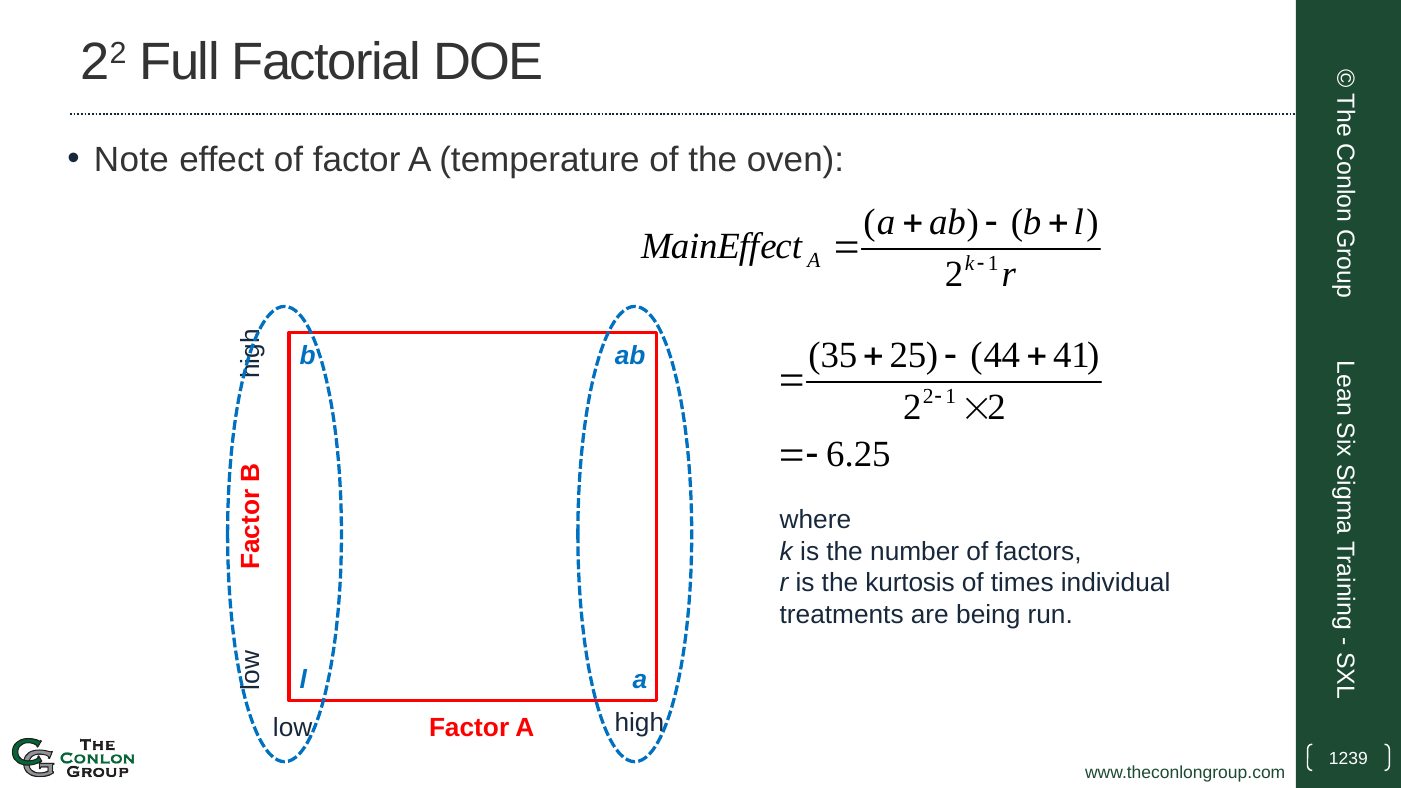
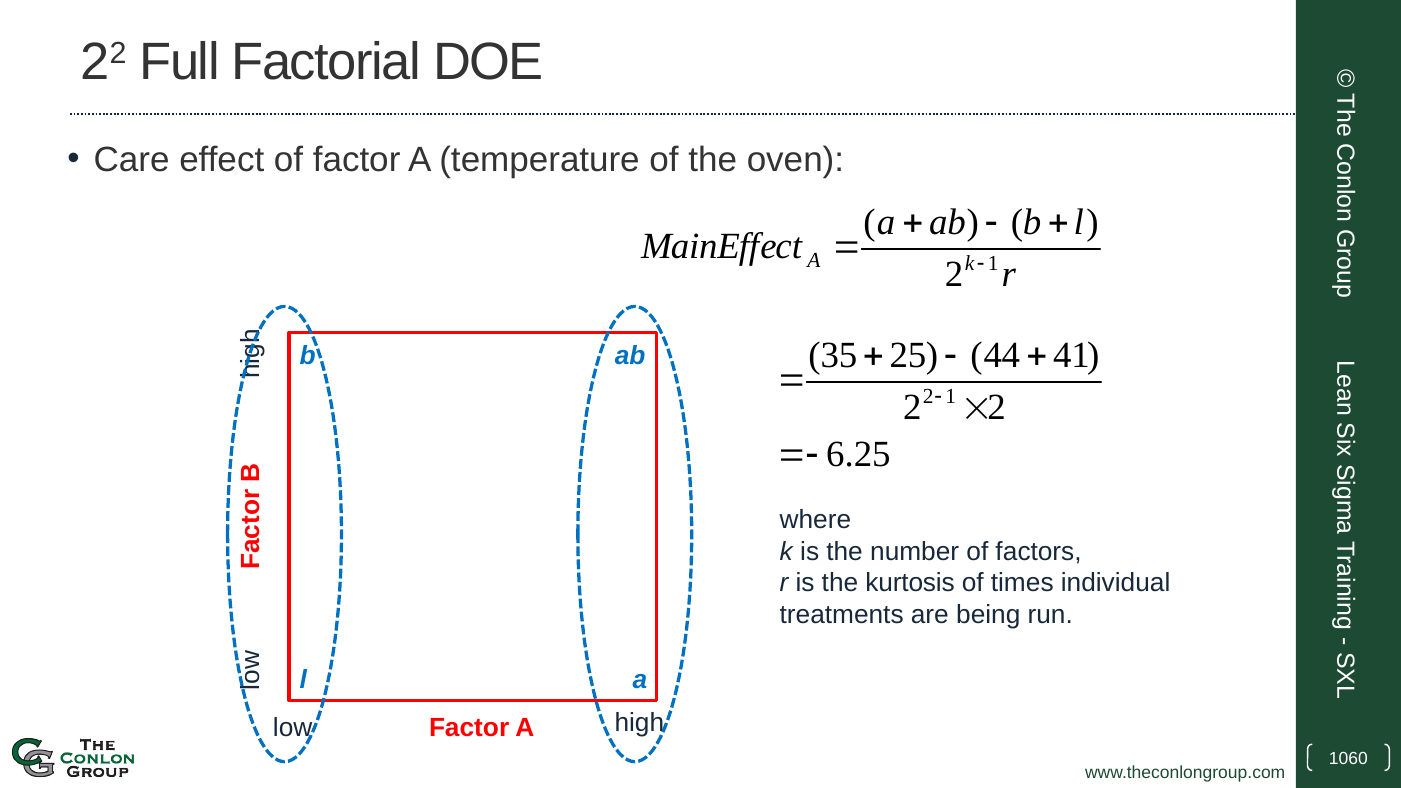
Note: Note -> Care
1239: 1239 -> 1060
